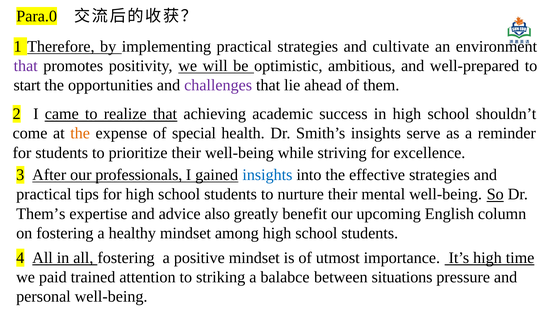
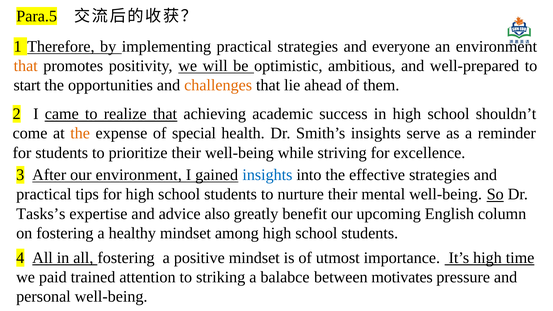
Para.0: Para.0 -> Para.5
cultivate: cultivate -> everyone
that at (26, 66) colour: purple -> orange
challenges colour: purple -> orange
our professionals: professionals -> environment
Them’s: Them’s -> Tasks’s
situations: situations -> motivates
